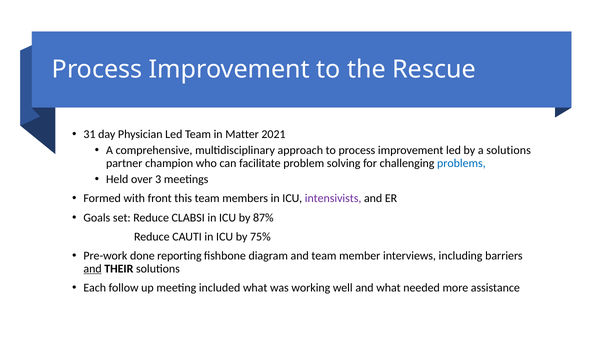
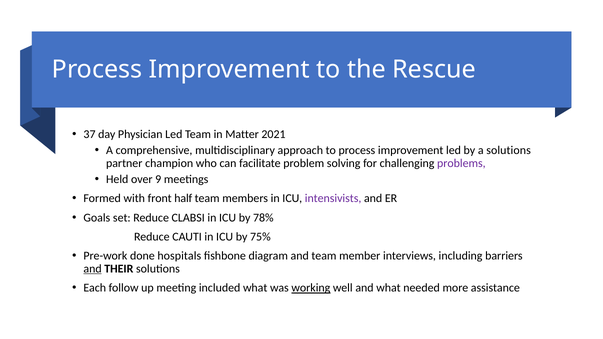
31: 31 -> 37
problems colour: blue -> purple
3: 3 -> 9
this: this -> half
87%: 87% -> 78%
reporting: reporting -> hospitals
working underline: none -> present
